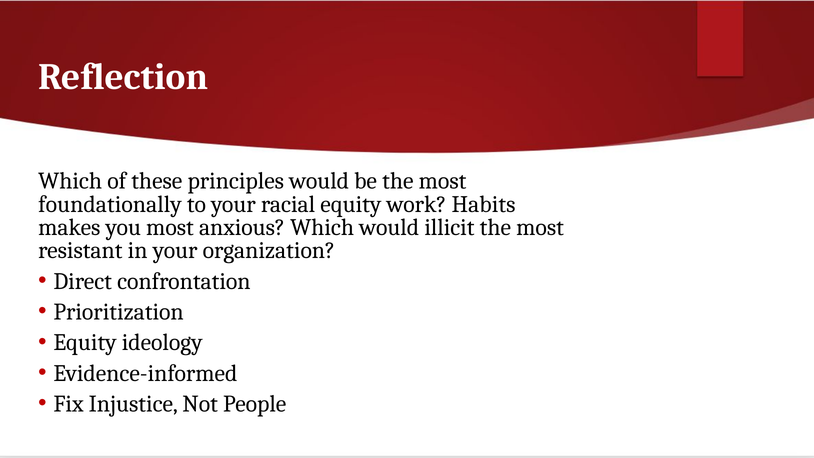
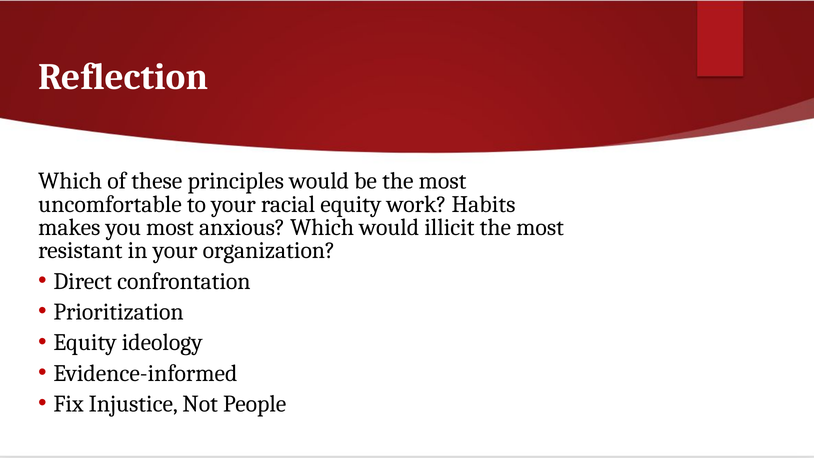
foundationally: foundationally -> uncomfortable
